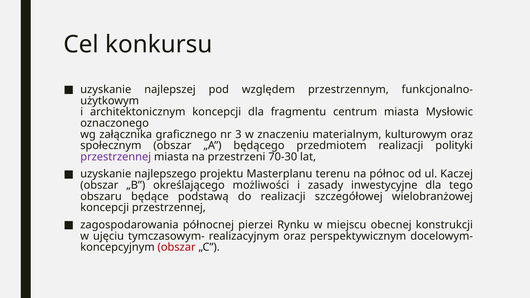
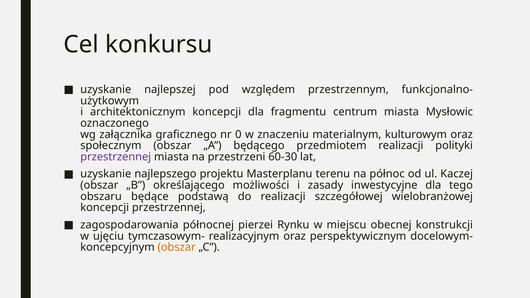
3: 3 -> 0
70-30: 70-30 -> 60-30
obszar at (177, 247) colour: red -> orange
